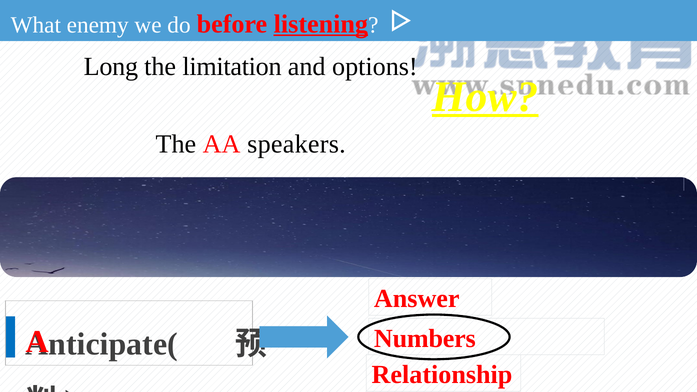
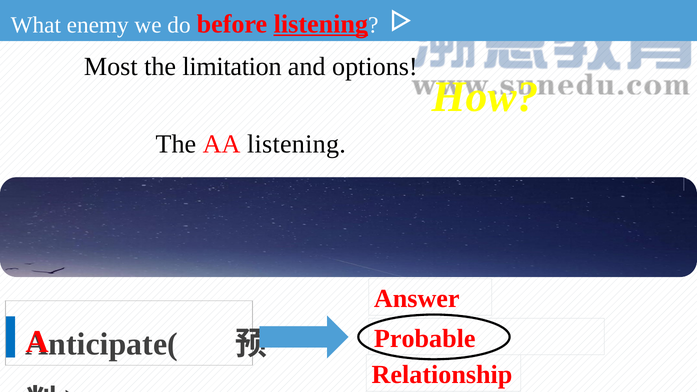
Long: Long -> Most
How underline: present -> none
AA speakers: speakers -> listening
Numbers: Numbers -> Probable
